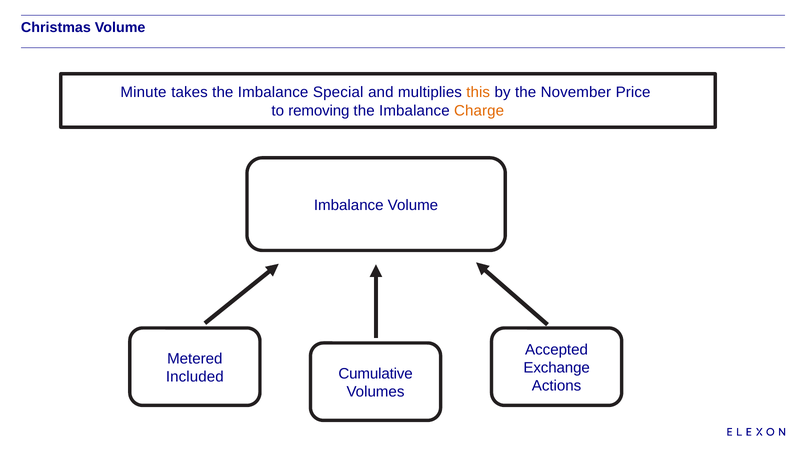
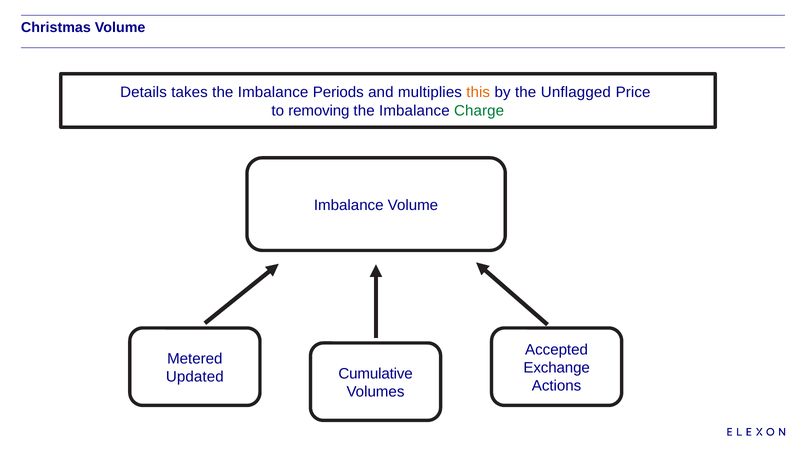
Minute: Minute -> Details
Special: Special -> Periods
November: November -> Unflagged
Charge colour: orange -> green
Included: Included -> Updated
